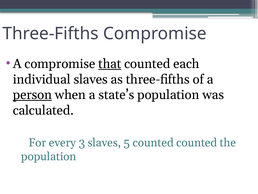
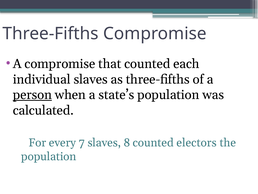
that underline: present -> none
3: 3 -> 7
5: 5 -> 8
counted counted: counted -> electors
